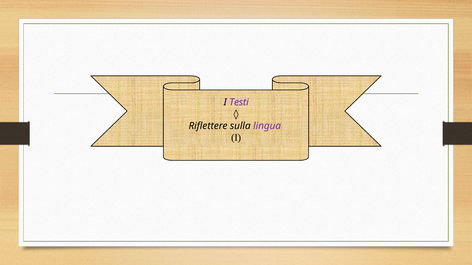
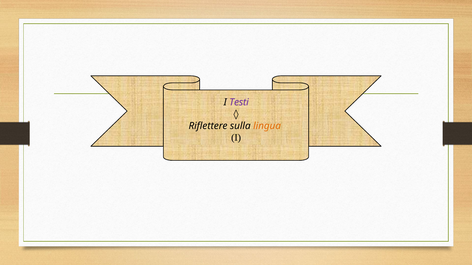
lingua colour: purple -> orange
